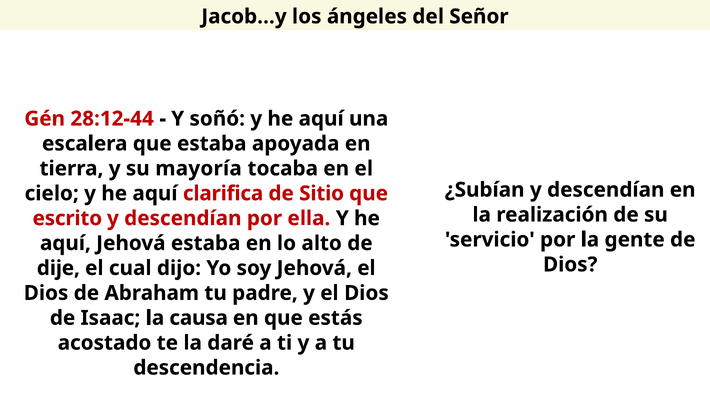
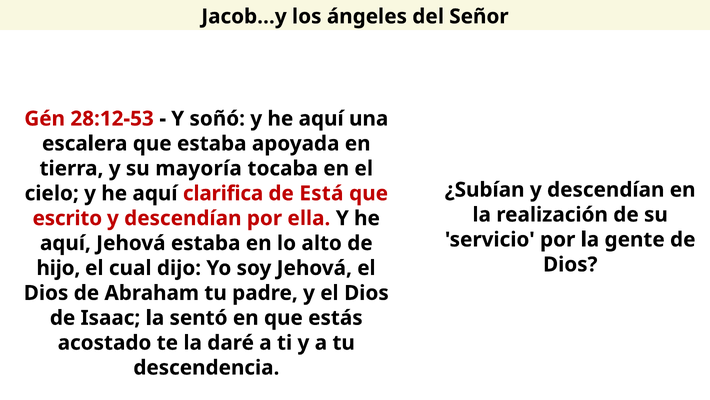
28:12-44: 28:12-44 -> 28:12-53
Sitio: Sitio -> Está
dije: dije -> hijo
causa: causa -> sentó
